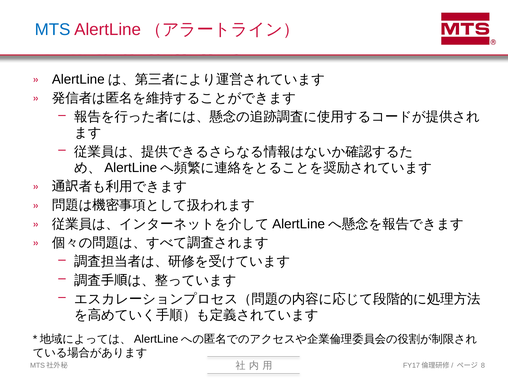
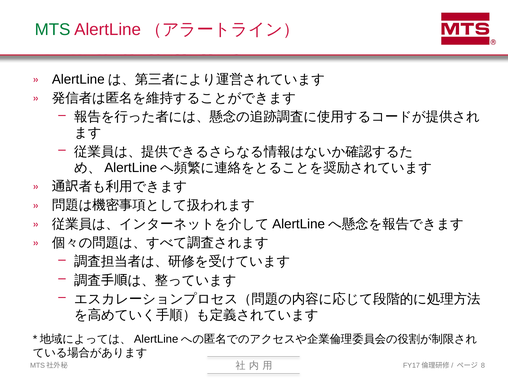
MTS colour: blue -> green
